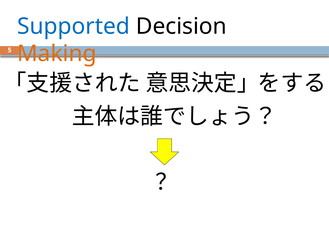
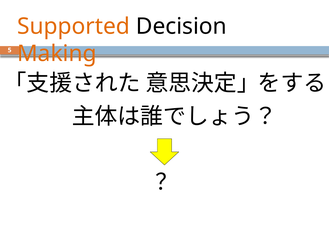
Supported colour: blue -> orange
